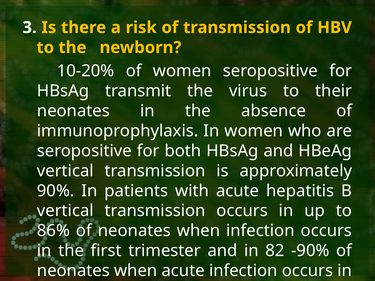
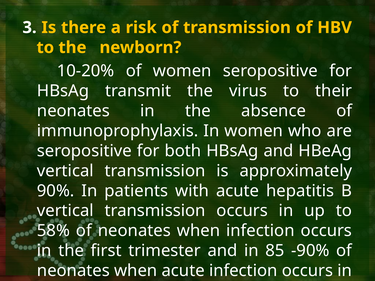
86%: 86% -> 58%
82: 82 -> 85
